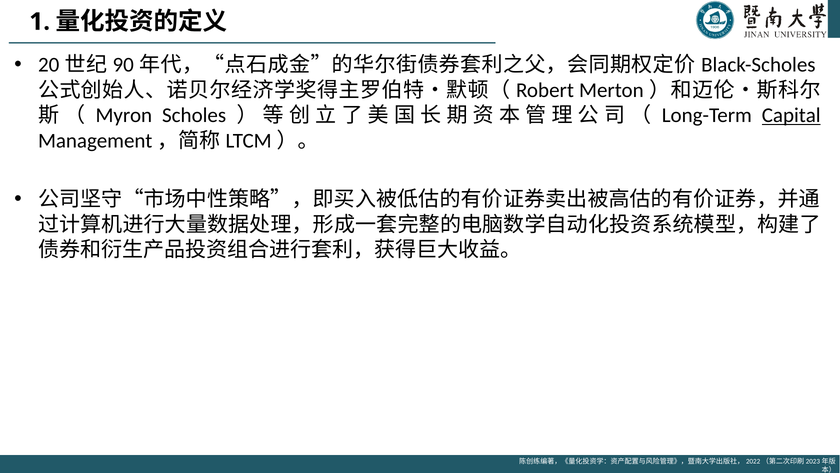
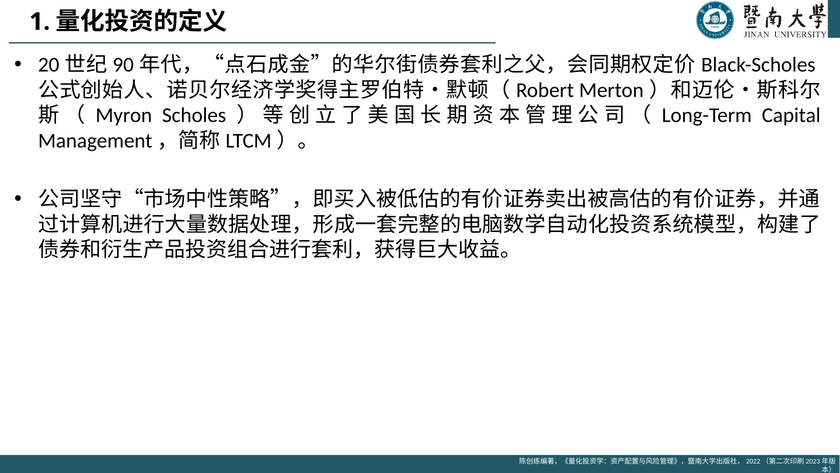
Capital underline: present -> none
